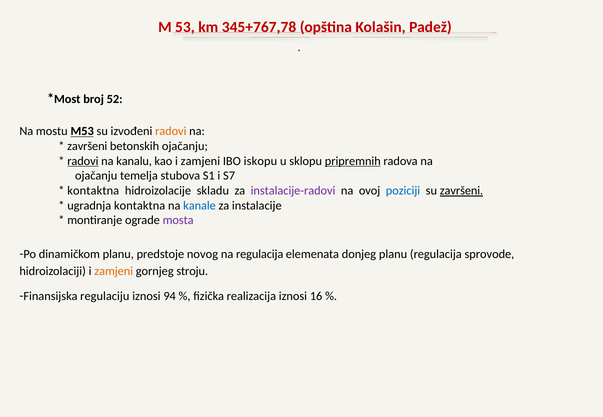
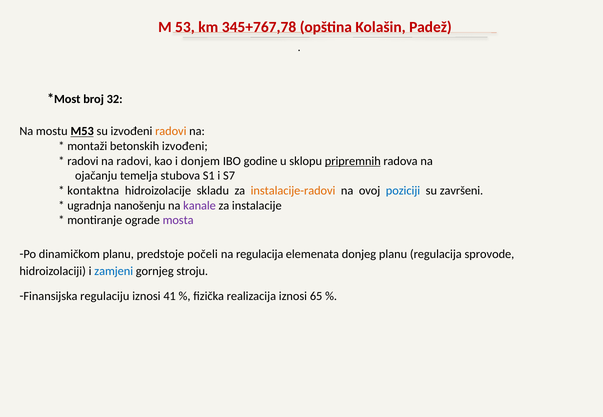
52: 52 -> 32
završeni at (87, 146): završeni -> montaži
betonskih ojačanju: ojačanju -> izvođeni
radovi at (83, 161) underline: present -> none
na kanalu: kanalu -> radovi
kao i zamjeni: zamjeni -> donjem
iskopu: iskopu -> godine
instalacije-radovi colour: purple -> orange
završeni at (462, 191) underline: present -> none
ugradnja kontaktna: kontaktna -> nanošenju
kanale colour: blue -> purple
novog: novog -> počeli
zamjeni at (114, 272) colour: orange -> blue
94: 94 -> 41
16: 16 -> 65
